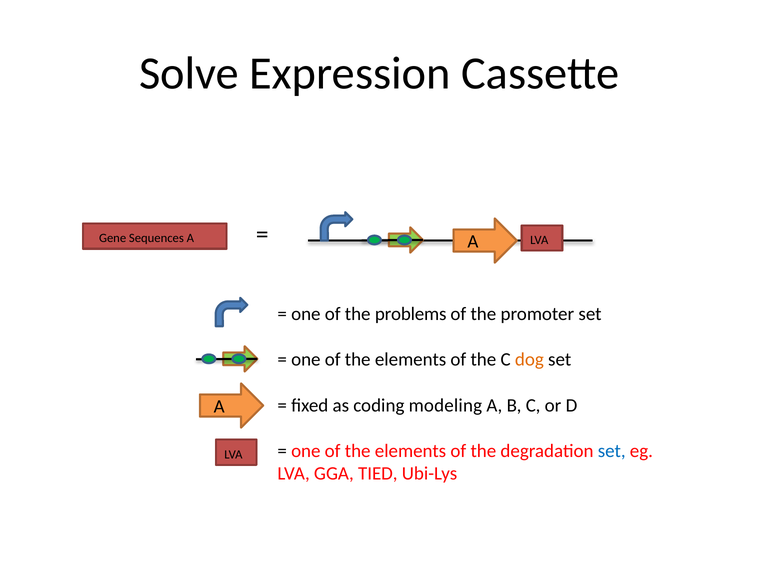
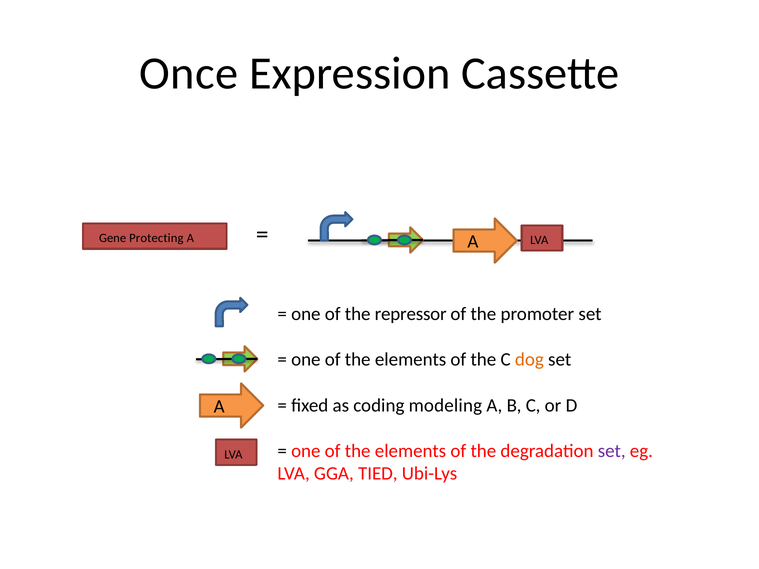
Solve: Solve -> Once
Sequences: Sequences -> Protecting
problems: problems -> repressor
set at (612, 451) colour: blue -> purple
